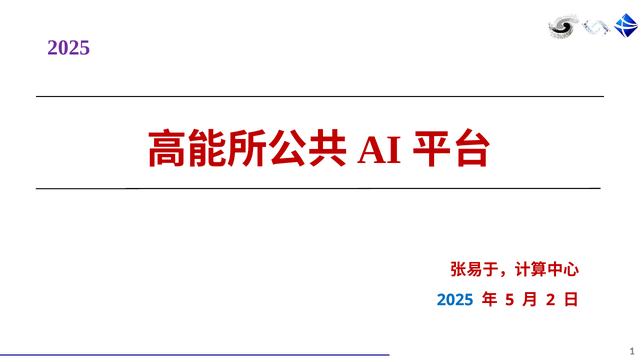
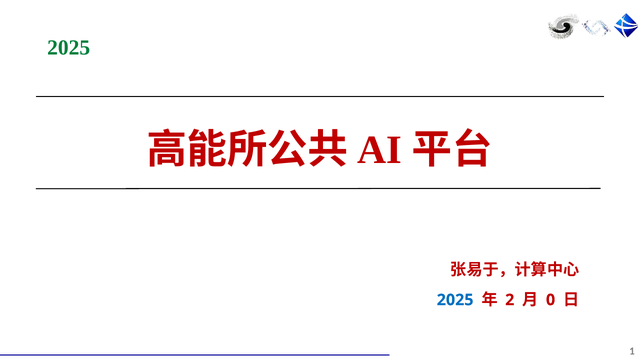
2025 at (69, 48) colour: purple -> green
5: 5 -> 2
2: 2 -> 0
